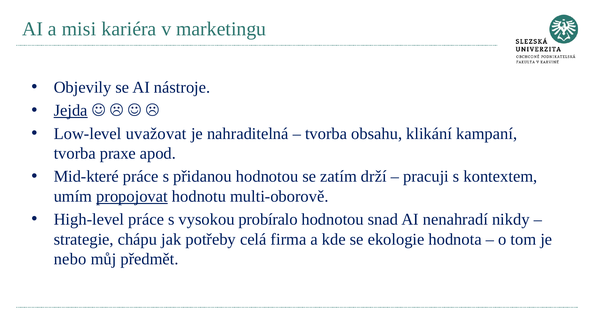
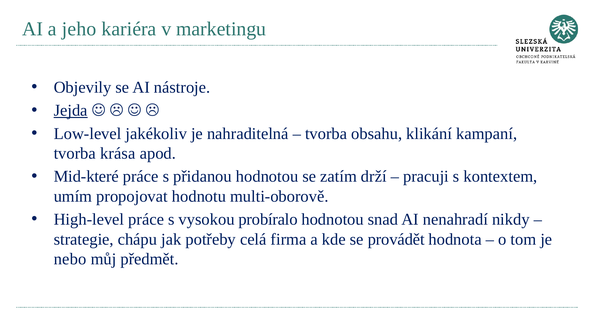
misi: misi -> jeho
uvažovat: uvažovat -> jakékoliv
praxe: praxe -> krása
propojovat underline: present -> none
ekologie: ekologie -> provádět
